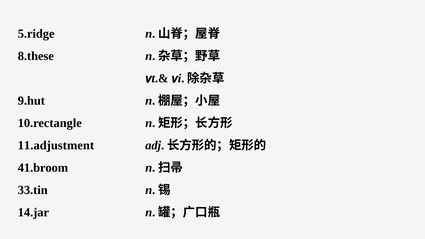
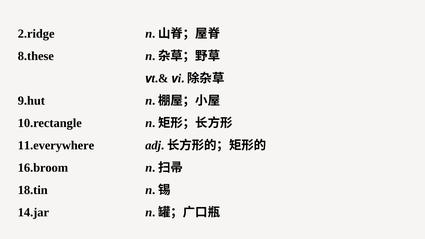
5.ridge: 5.ridge -> 2.ridge
11.adjustment: 11.adjustment -> 11.everywhere
41.broom: 41.broom -> 16.broom
33.tin: 33.tin -> 18.tin
